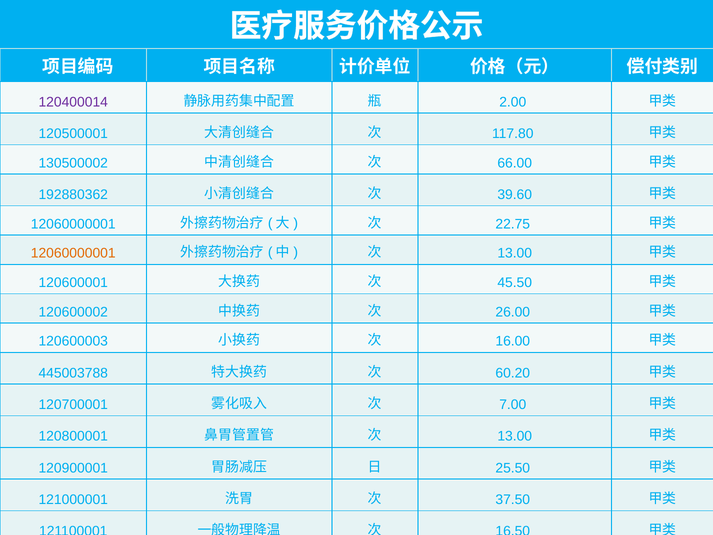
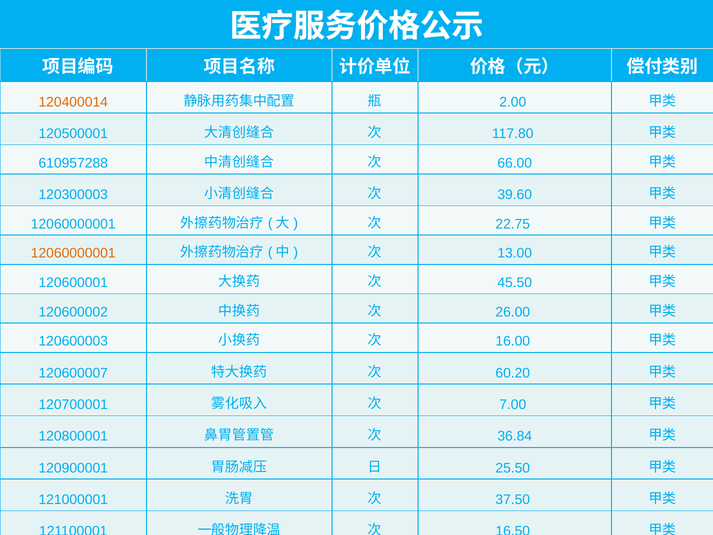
120400014 colour: purple -> orange
130500002: 130500002 -> 610957288
192880362: 192880362 -> 120300003
445003788: 445003788 -> 120600007
13.00 at (515, 436): 13.00 -> 36.84
